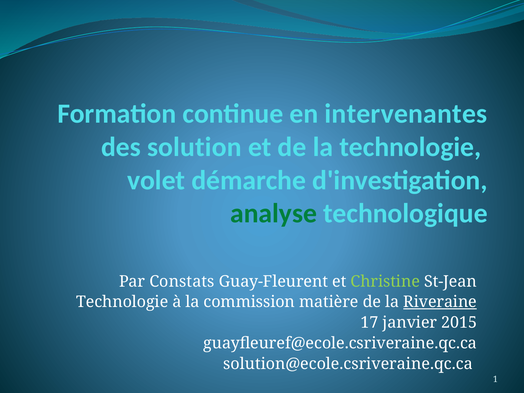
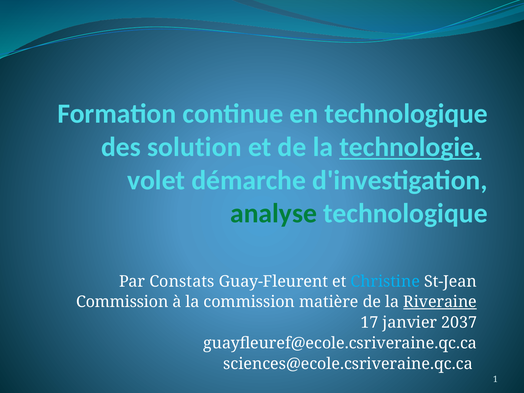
en intervenantes: intervenantes -> technologique
technologie at (410, 147) underline: none -> present
Christine colour: light green -> light blue
Technologie at (122, 302): Technologie -> Commission
2015: 2015 -> 2037
solution@ecole.csriveraine.qc.ca: solution@ecole.csriveraine.qc.ca -> sciences@ecole.csriveraine.qc.ca
